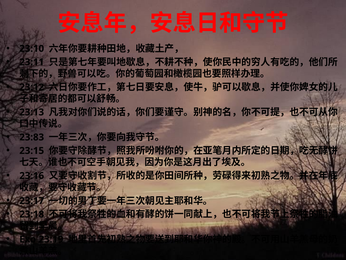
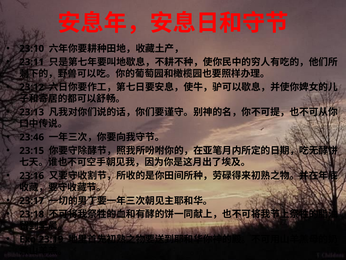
23:83: 23:83 -> 23:46
